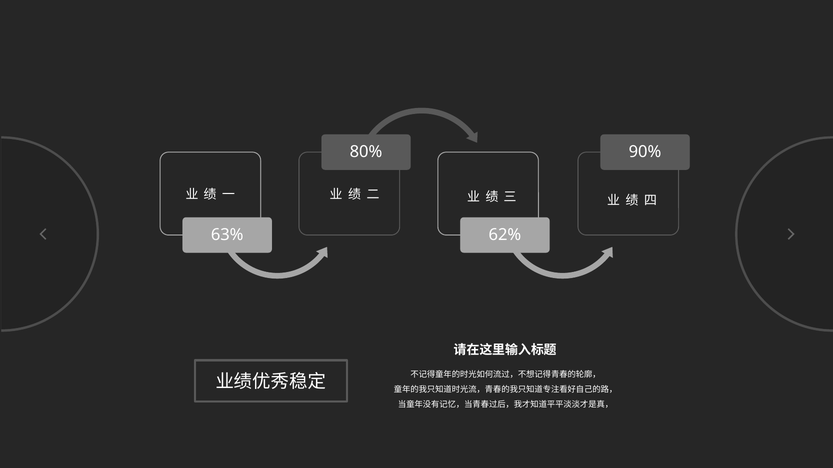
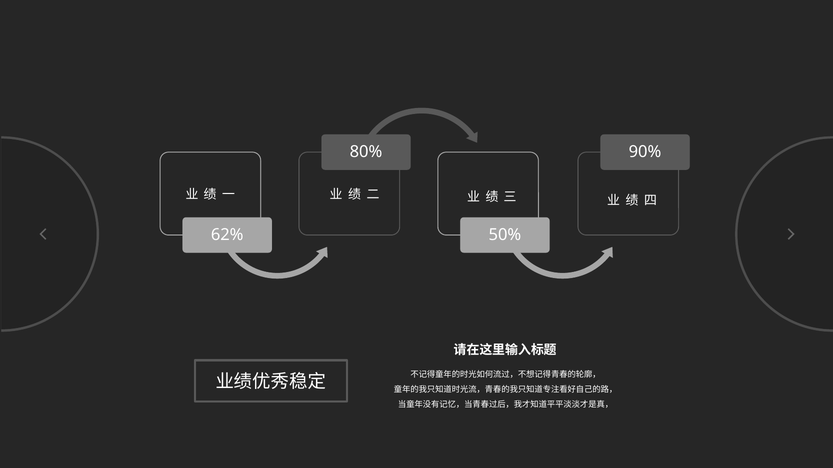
63%: 63% -> 62%
62%: 62% -> 50%
